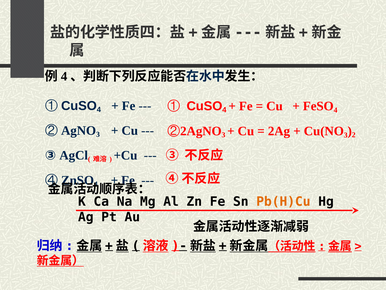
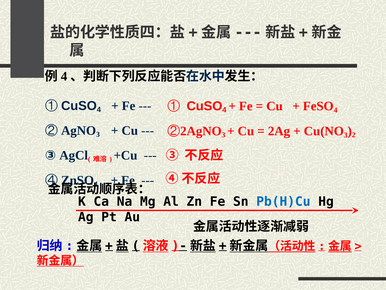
Pb(H)Cu colour: orange -> blue
